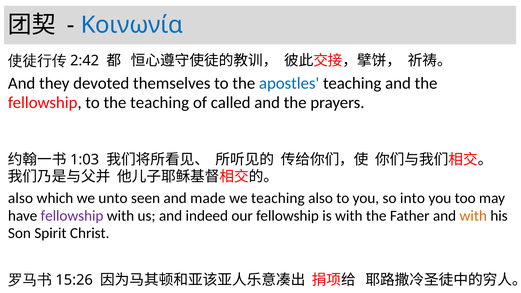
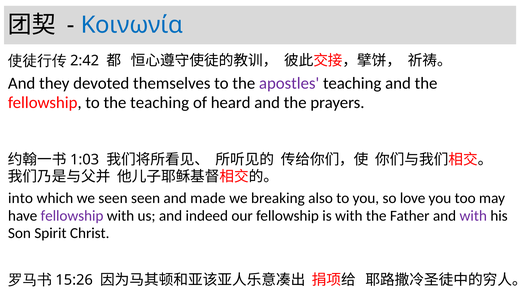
apostles colour: blue -> purple
called: called -> heard
also at (21, 198): also -> into
we unto: unto -> seen
we teaching: teaching -> breaking
into: into -> love
with at (473, 216) colour: orange -> purple
